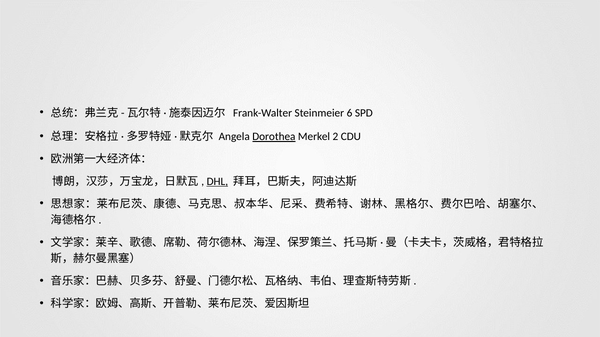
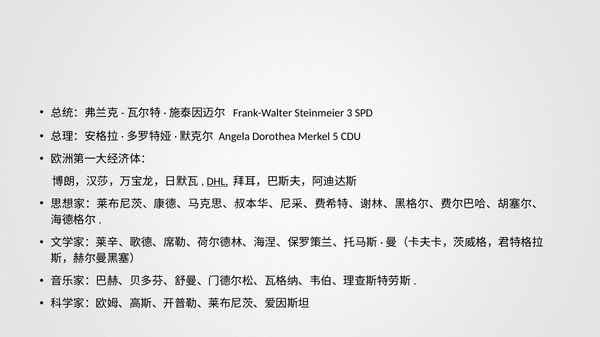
6: 6 -> 3
Dorothea underline: present -> none
2: 2 -> 5
